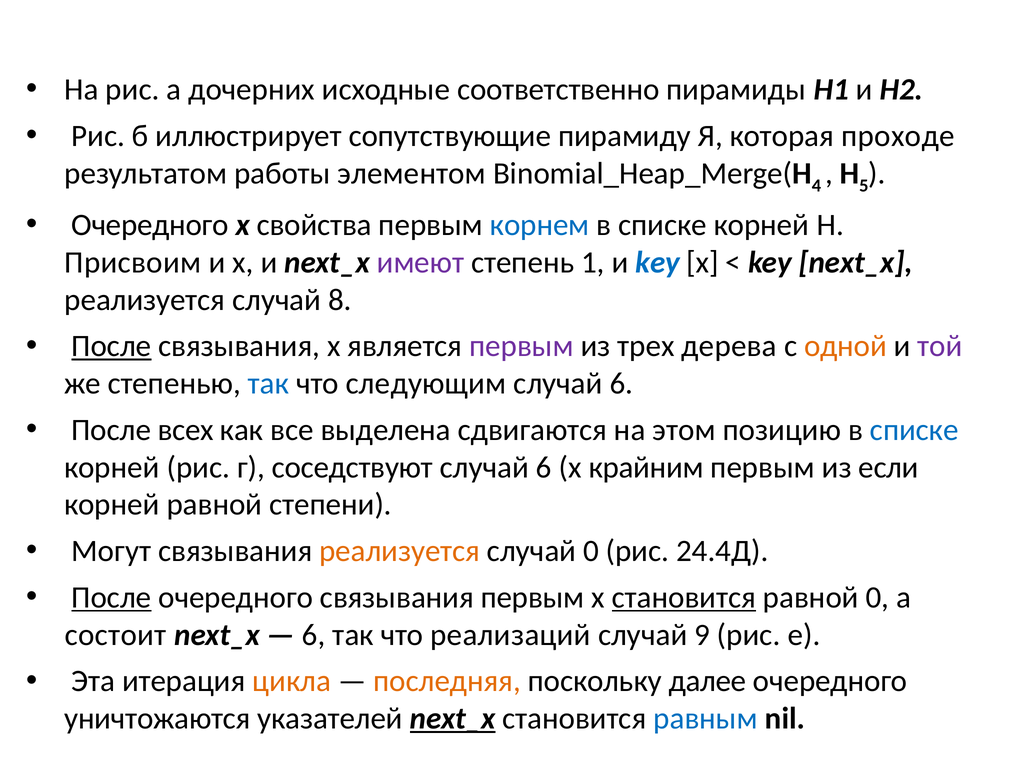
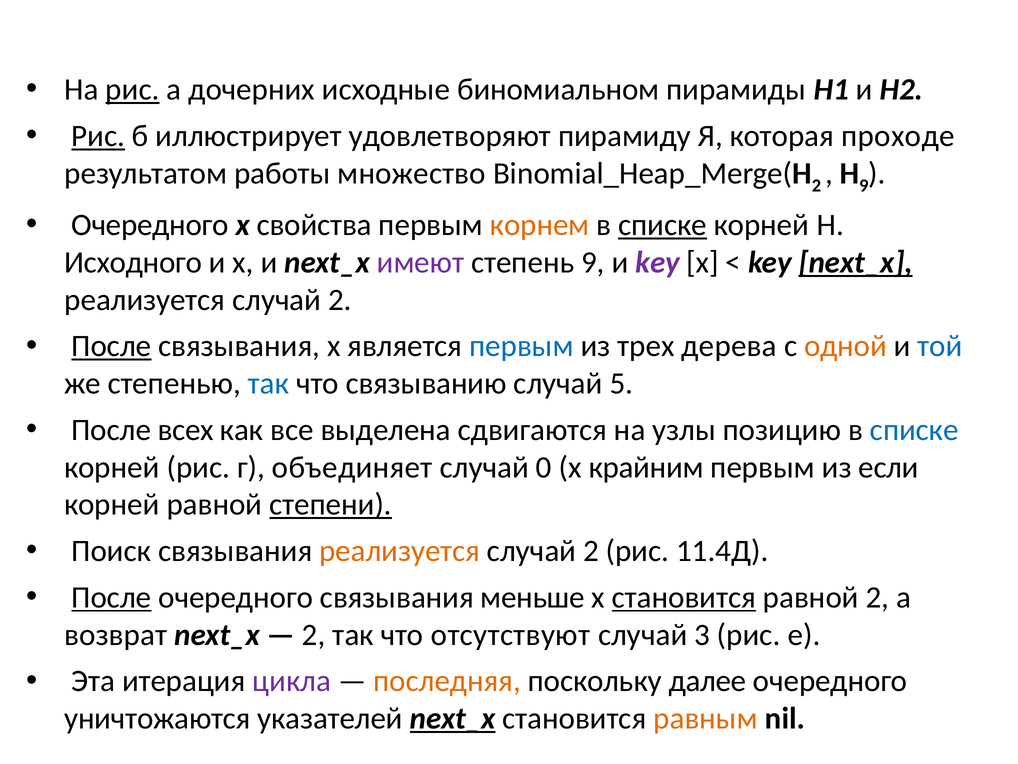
рис at (132, 90) underline: none -> present
соответственно: соответственно -> биномиальном
Рис at (98, 136) underline: none -> present
сопутствующие: сопутствующие -> удовлетворяют
элементом: элементом -> множество
4 at (816, 185): 4 -> 2
H 5: 5 -> 9
корнем colour: blue -> orange
списке at (663, 225) underline: none -> present
Присвоим: Присвоим -> Исходного
степень 1: 1 -> 9
key at (658, 262) colour: blue -> purple
next_x at (856, 262) underline: none -> present
8 at (340, 300): 8 -> 2
первым at (521, 346) colour: purple -> blue
той colour: purple -> blue
следующим: следующим -> связыванию
6 at (621, 383): 6 -> 5
этом: этом -> узлы
соседствуют: соседствуют -> объединяет
6 at (544, 467): 6 -> 0
степени underline: none -> present
Могут: Могут -> Поиск
0 at (591, 551): 0 -> 2
24.4Д: 24.4Д -> 11.4Д
связывания первым: первым -> меньше
равной 0: 0 -> 2
состоит: состоит -> возврат
6 at (314, 634): 6 -> 2
реализаций: реализаций -> отсутствуют
9: 9 -> 3
цикла colour: orange -> purple
равным colour: blue -> orange
